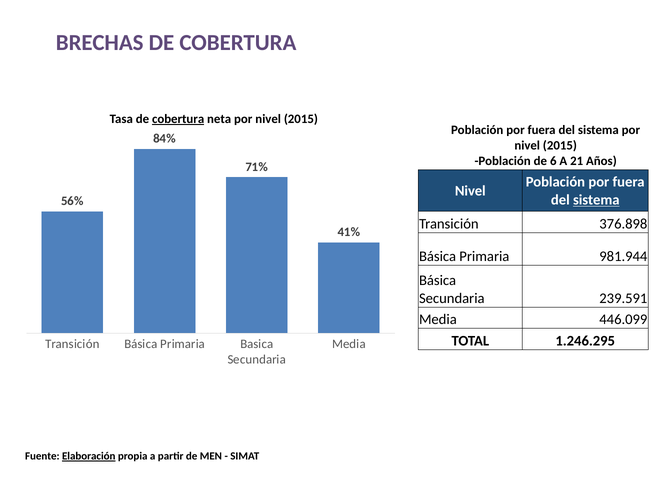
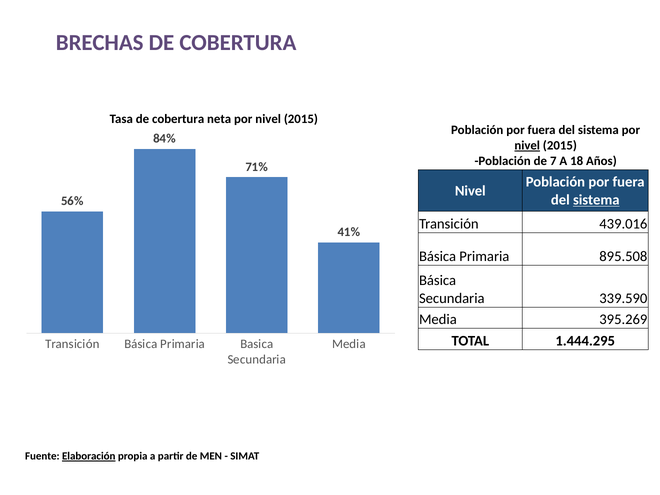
cobertura at (178, 119) underline: present -> none
nivel at (527, 146) underline: none -> present
6: 6 -> 7
21: 21 -> 18
376.898: 376.898 -> 439.016
981.944: 981.944 -> 895.508
239.591: 239.591 -> 339.590
446.099: 446.099 -> 395.269
1.246.295: 1.246.295 -> 1.444.295
